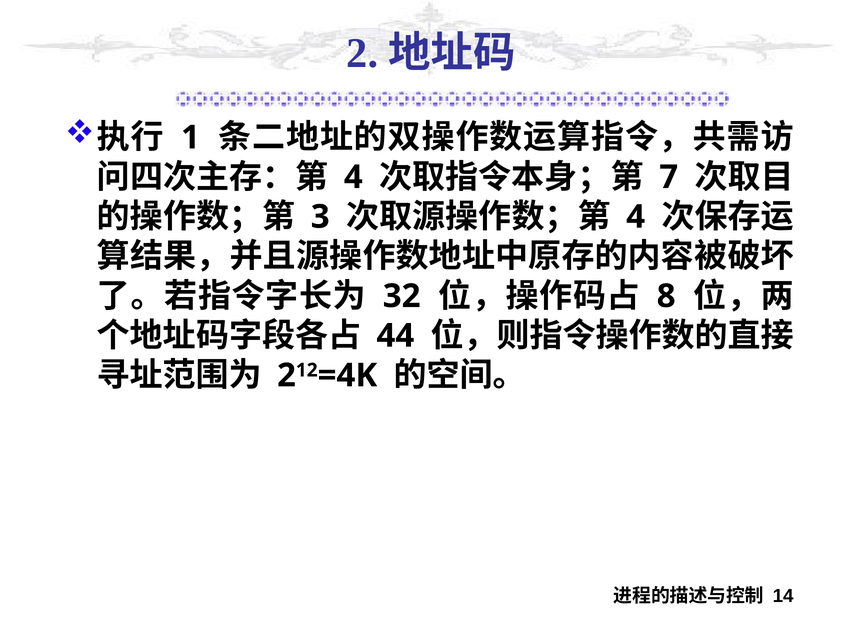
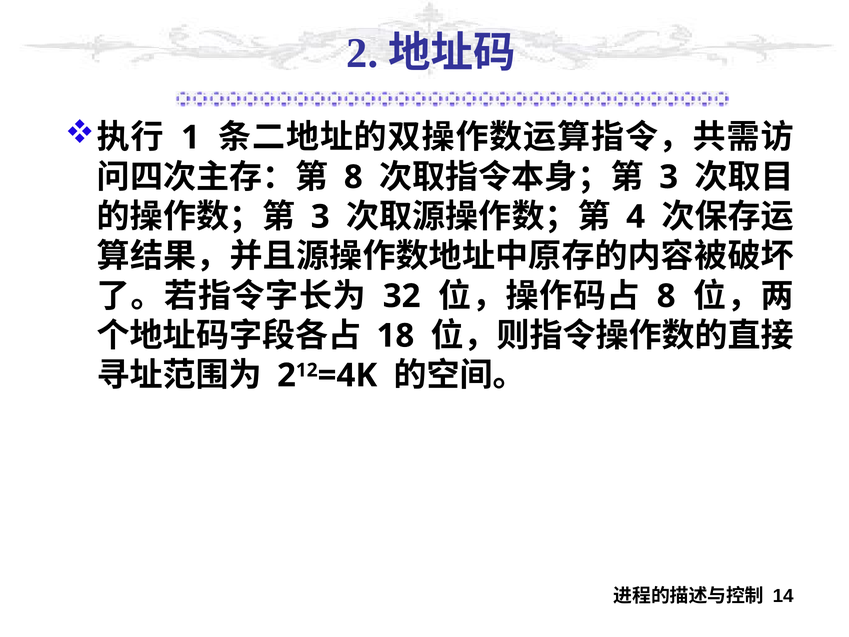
4 at (353, 177): 4 -> 8
7 at (669, 177): 7 -> 3
44: 44 -> 18
